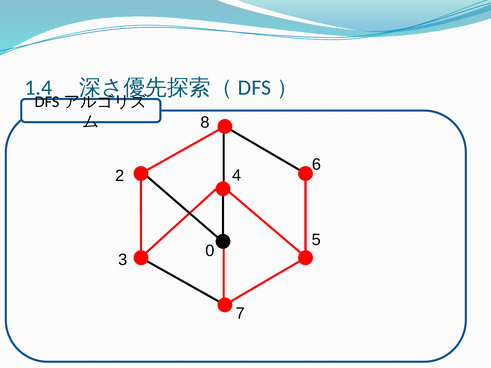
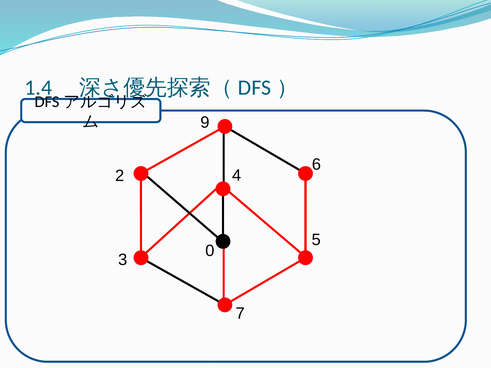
8: 8 -> 9
